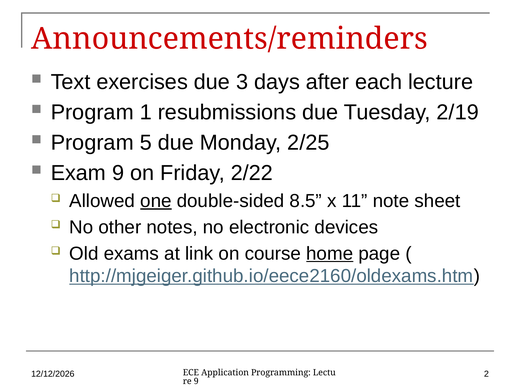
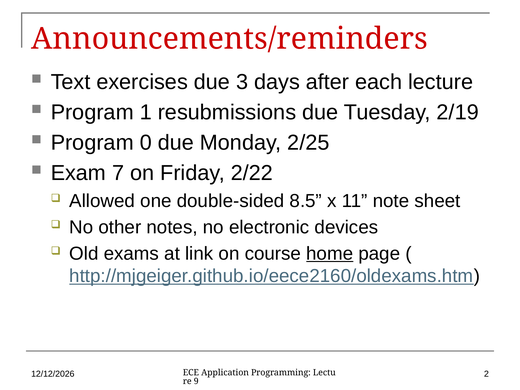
5: 5 -> 0
Exam 9: 9 -> 7
one underline: present -> none
